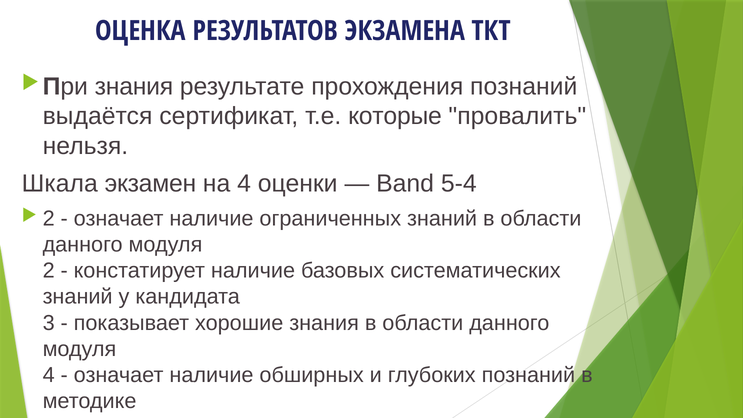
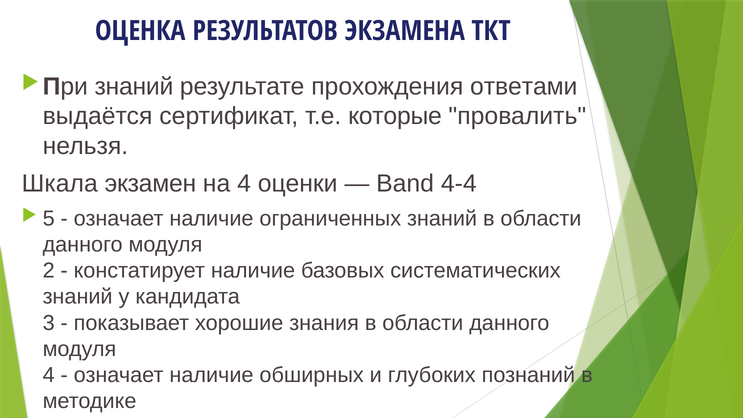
знания at (134, 86): знания -> знаний
прохождения познаний: познаний -> ответами
5-4: 5-4 -> 4-4
2 at (49, 219): 2 -> 5
